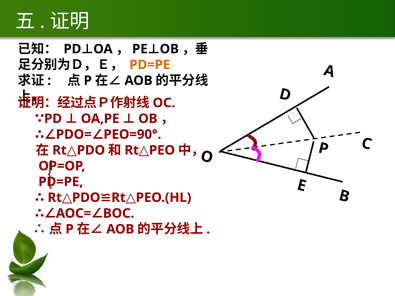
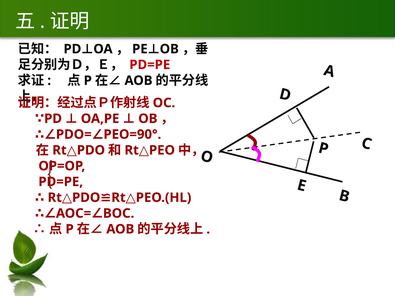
PD=PE at (150, 65) colour: orange -> red
